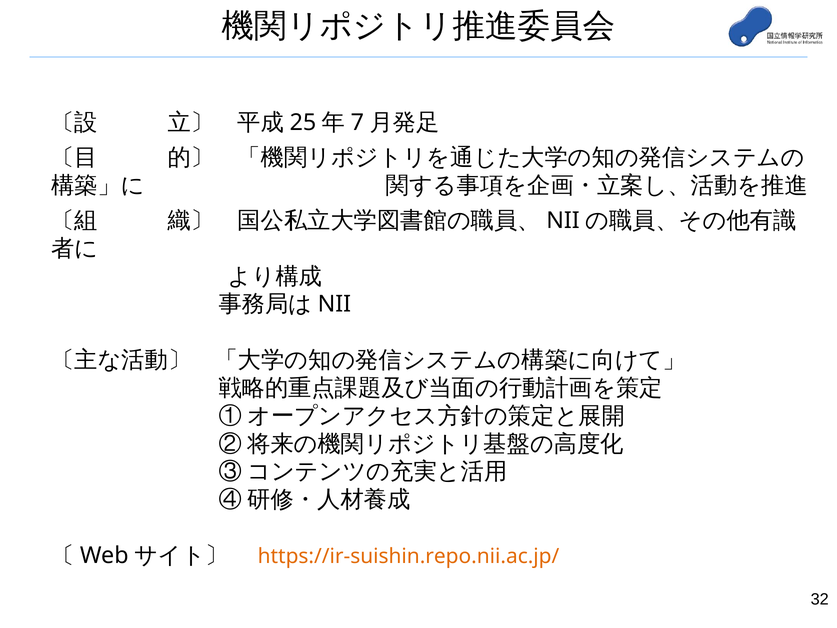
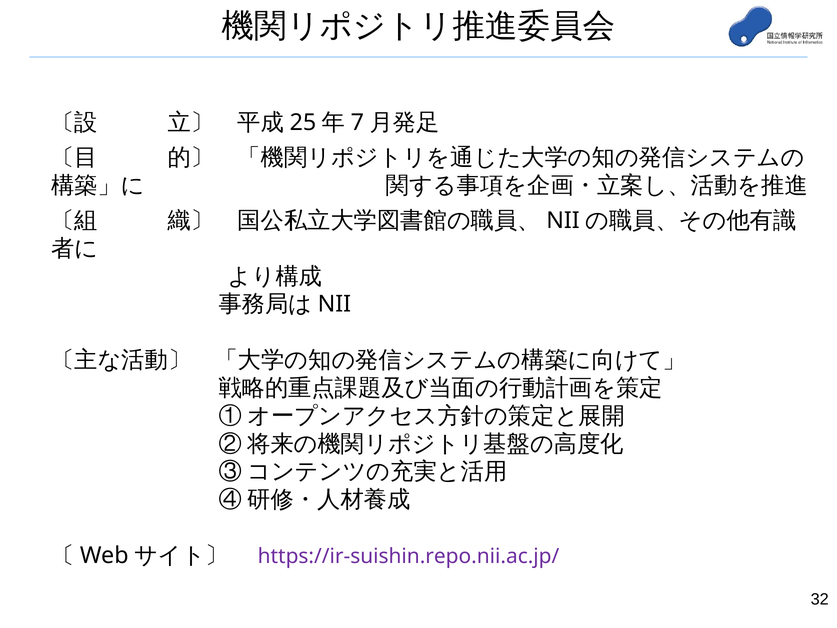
https://ir-suishin.repo.nii.ac.jp/ colour: orange -> purple
